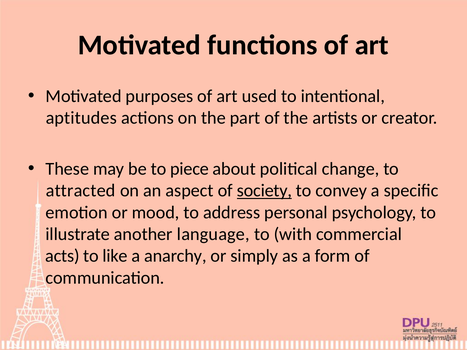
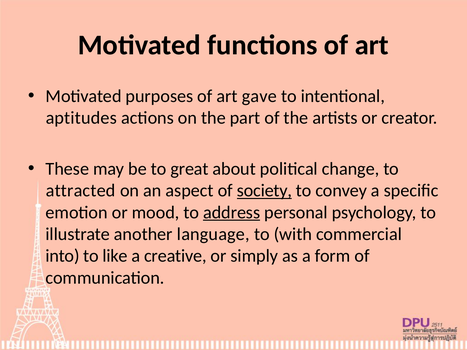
used: used -> gave
piece: piece -> great
address underline: none -> present
acts: acts -> into
anarchy: anarchy -> creative
